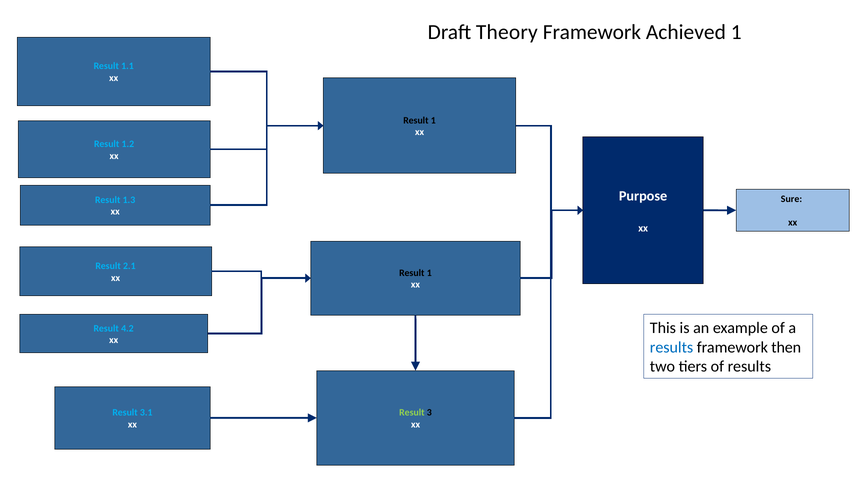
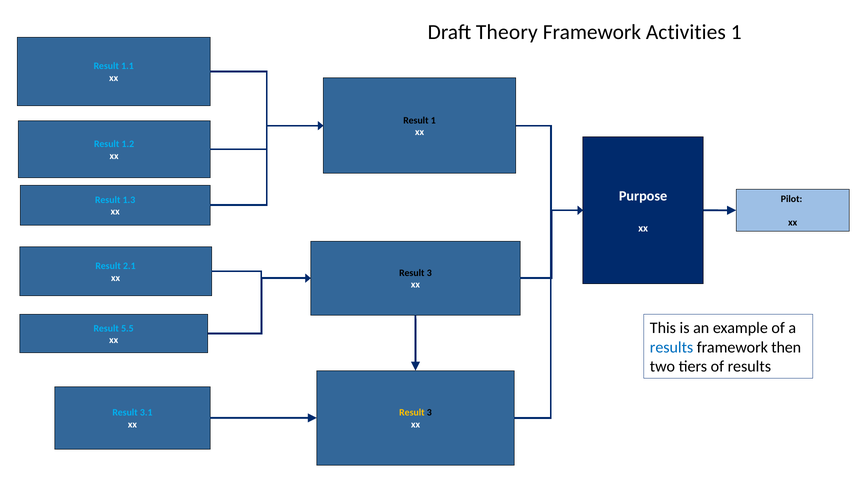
Achieved: Achieved -> Activities
Sure: Sure -> Pilot
1 at (429, 273): 1 -> 3
4.2: 4.2 -> 5.5
Result at (412, 412) colour: light green -> yellow
